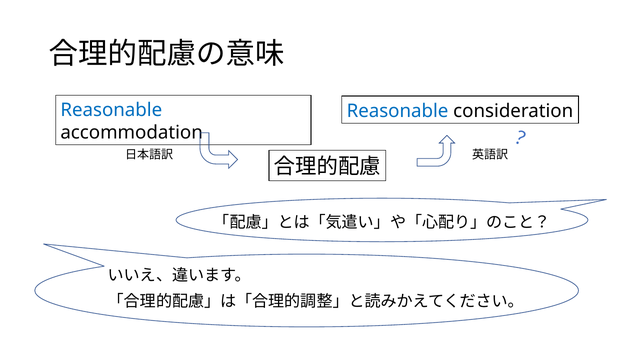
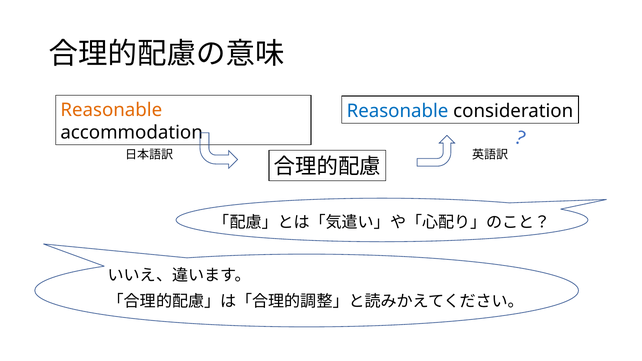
Reasonable at (111, 110) colour: blue -> orange
